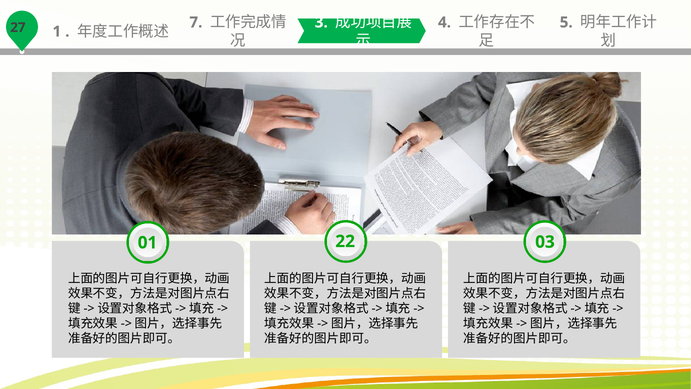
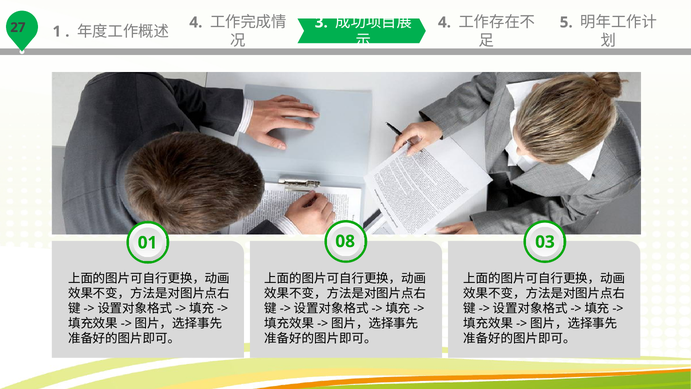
7 at (196, 22): 7 -> 4
22: 22 -> 08
